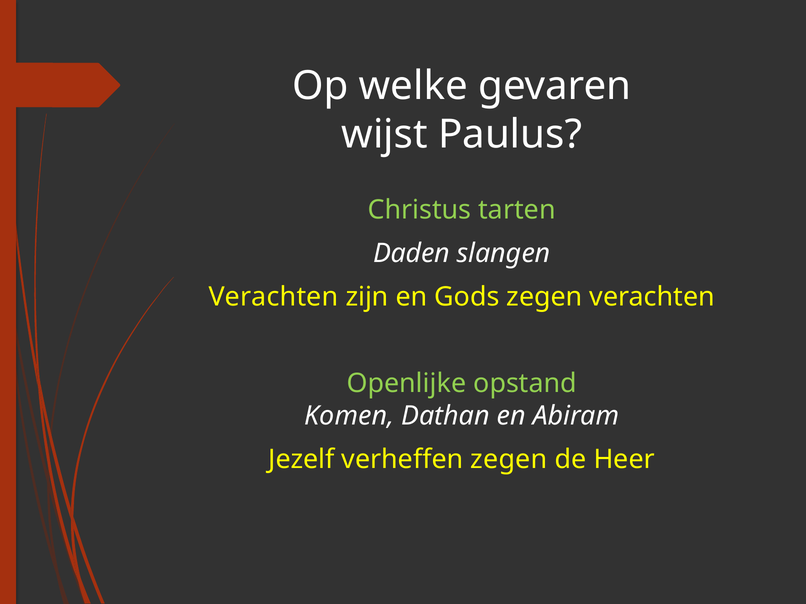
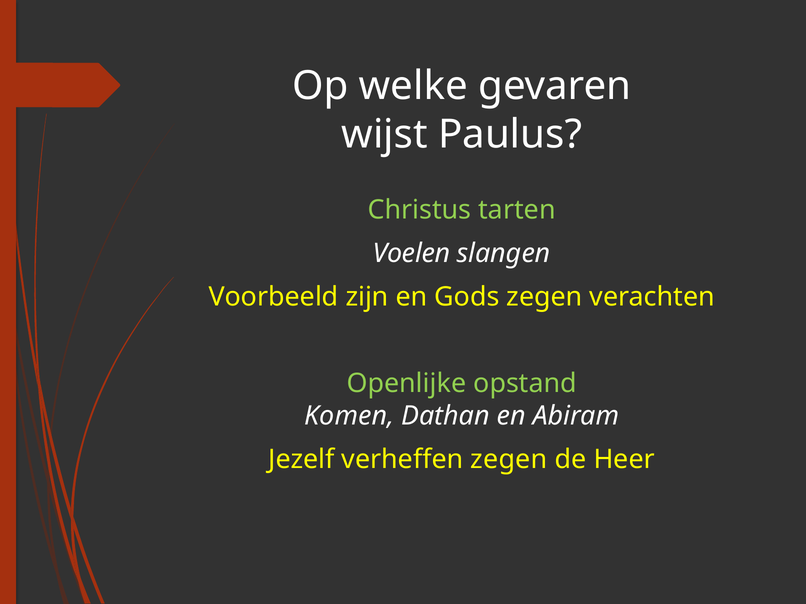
Daden: Daden -> Voelen
Verachten at (273, 297): Verachten -> Voorbeeld
